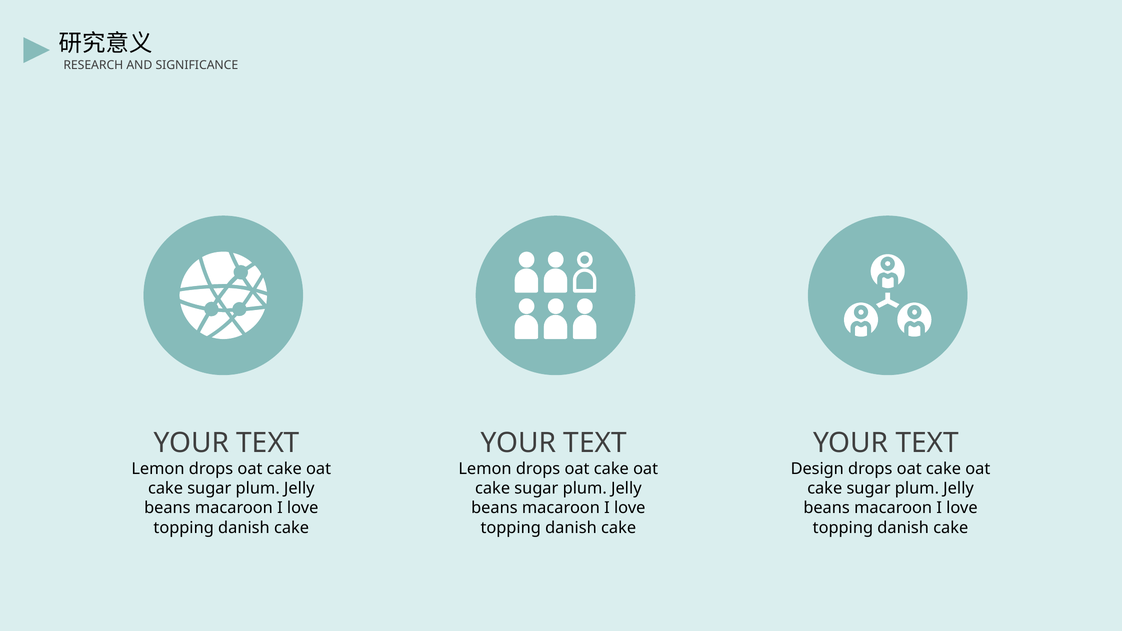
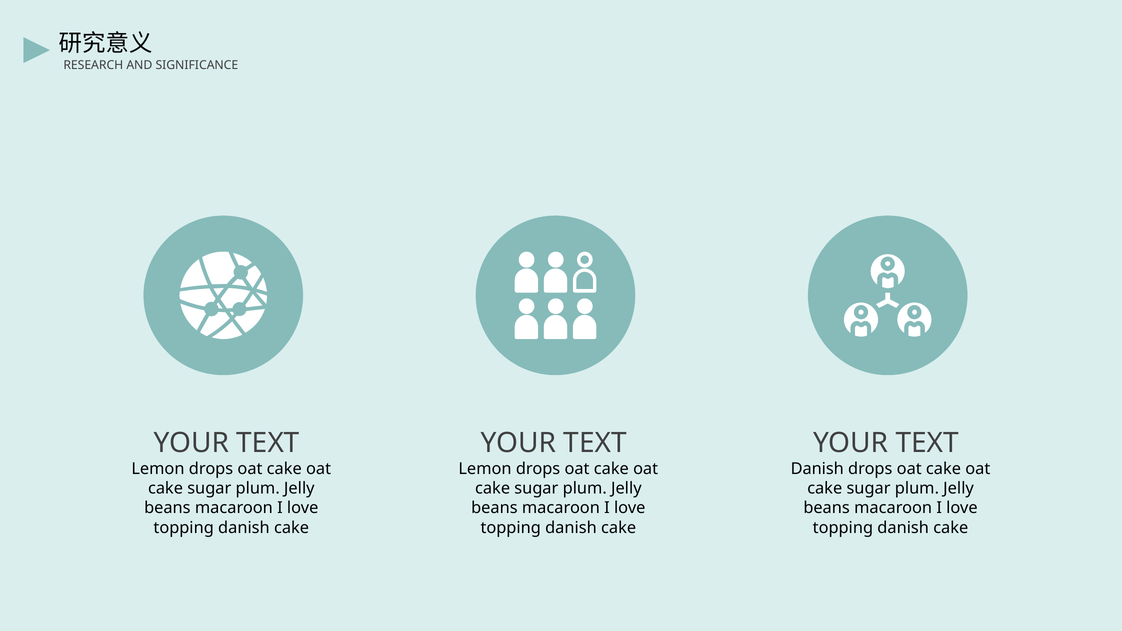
Design at (817, 469): Design -> Danish
